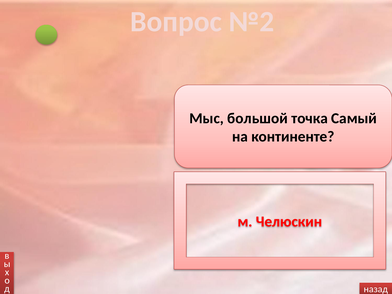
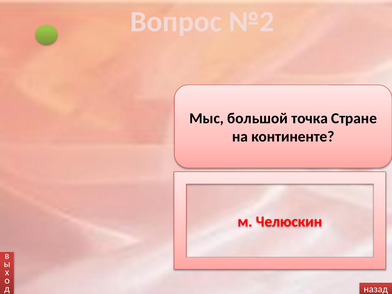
Самый: Самый -> Стране
